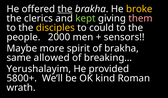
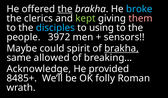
broke colour: yellow -> light blue
disciples colour: yellow -> light blue
could: could -> using
2000: 2000 -> 3972
more: more -> could
brakha at (122, 49) underline: none -> present
Yerushalayim: Yerushalayim -> Acknowledge
5800+: 5800+ -> 8485+
kind: kind -> folly
